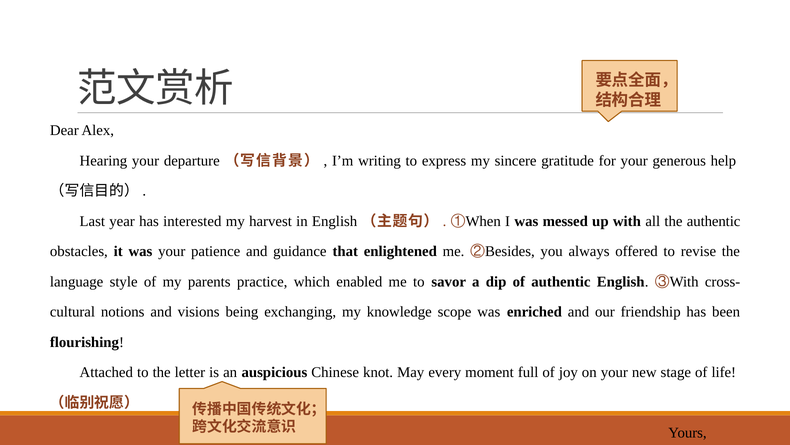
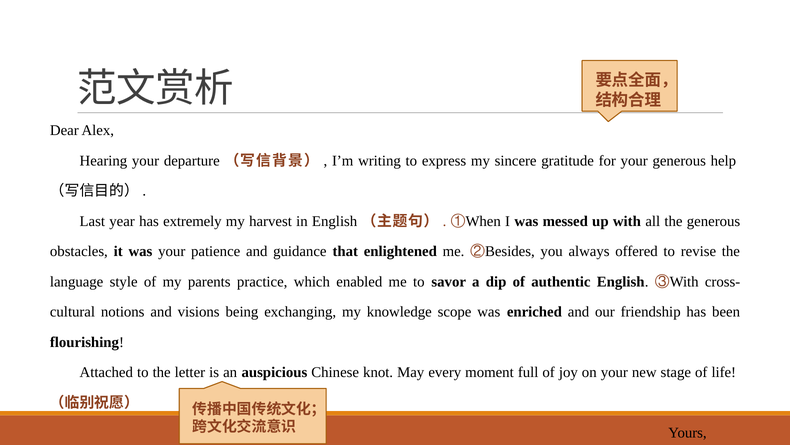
interested: interested -> extremely
the authentic: authentic -> generous
